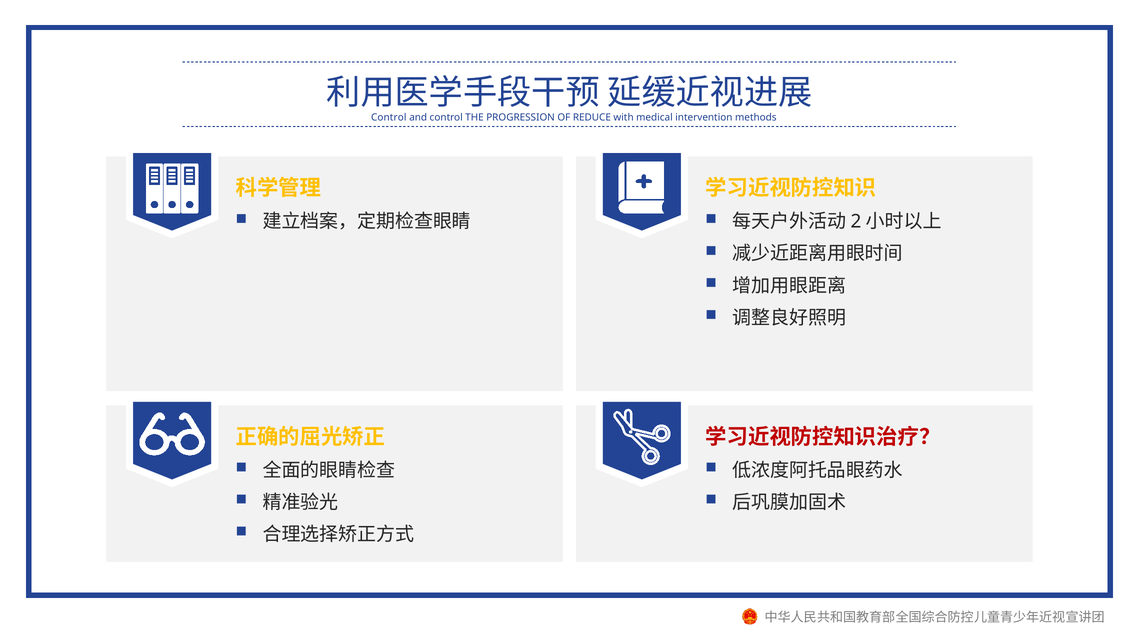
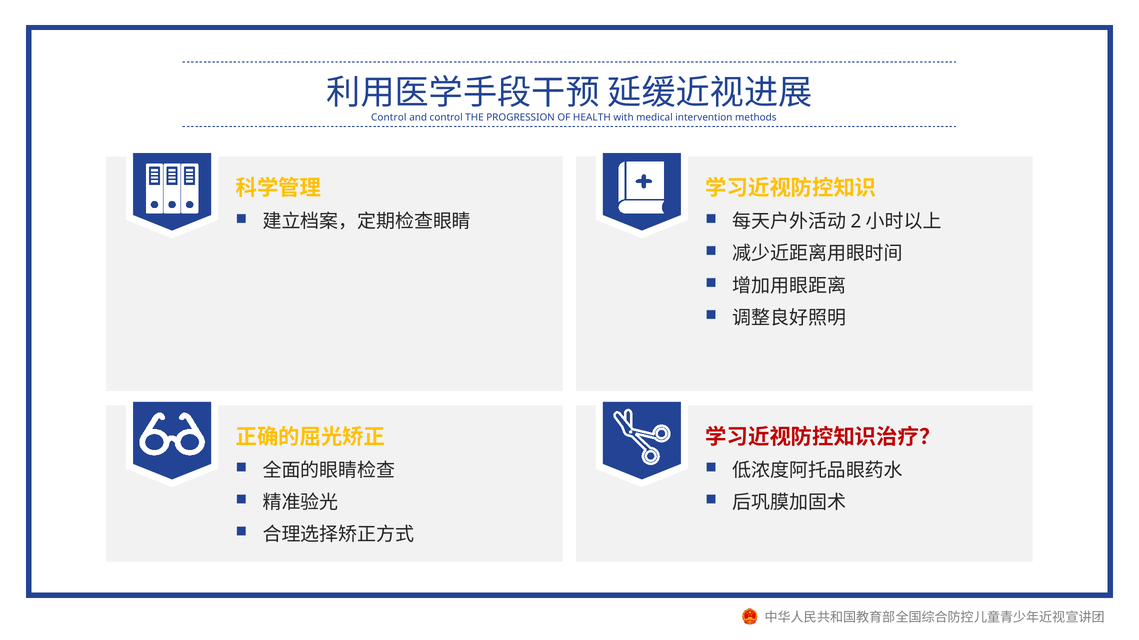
REDUCE: REDUCE -> HEALTH
